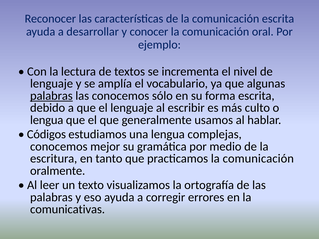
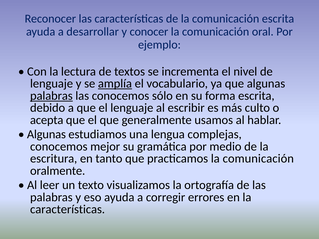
amplía underline: none -> present
lengua at (47, 120): lengua -> acepta
Códigos at (46, 135): Códigos -> Algunas
comunicativas at (68, 210): comunicativas -> características
